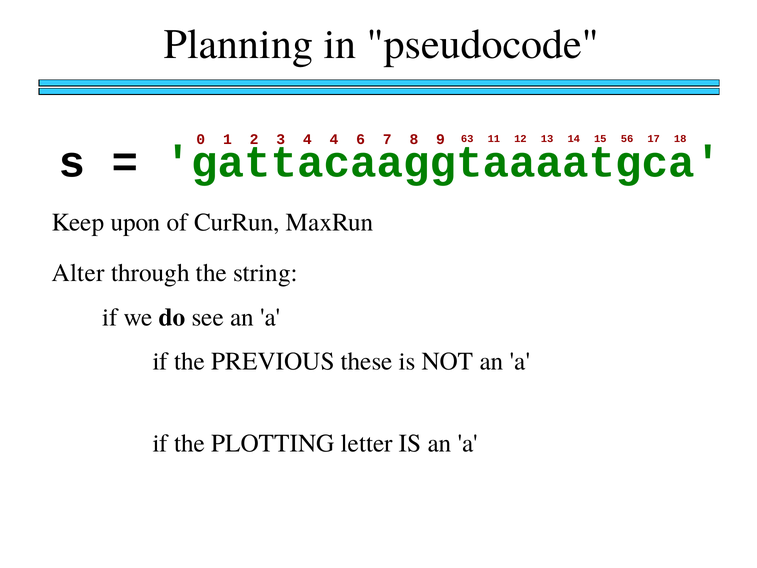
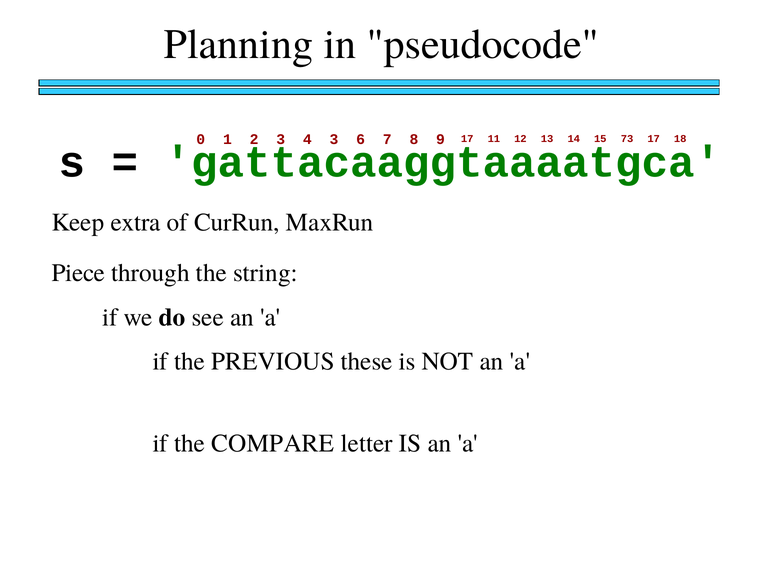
4 4: 4 -> 3
9 63: 63 -> 17
56: 56 -> 73
upon: upon -> extra
Alter: Alter -> Piece
PLOTTING: PLOTTING -> COMPARE
